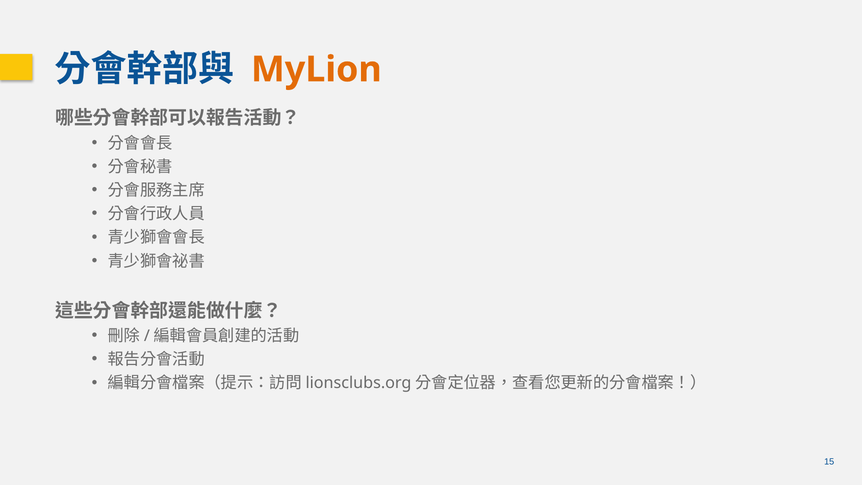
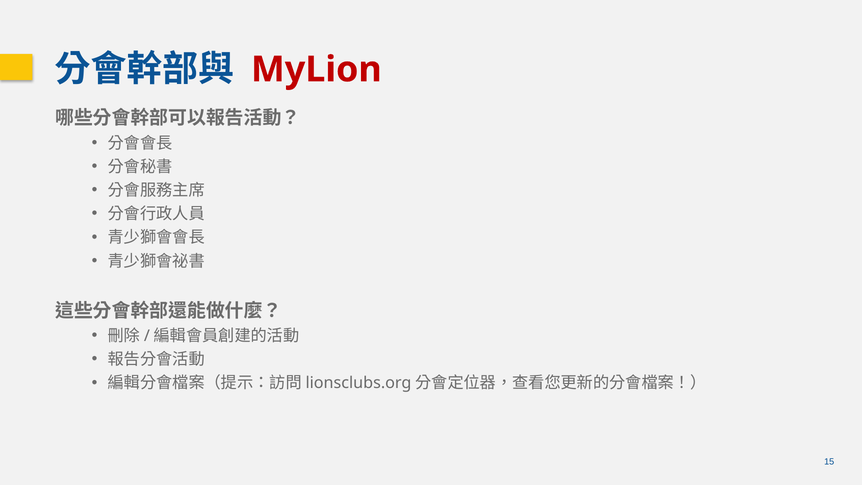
MyLion colour: orange -> red
